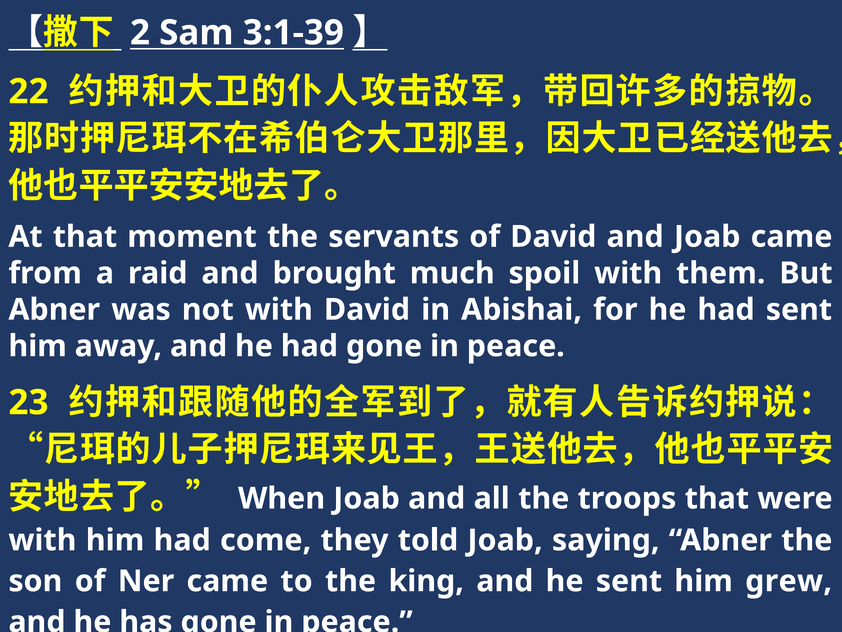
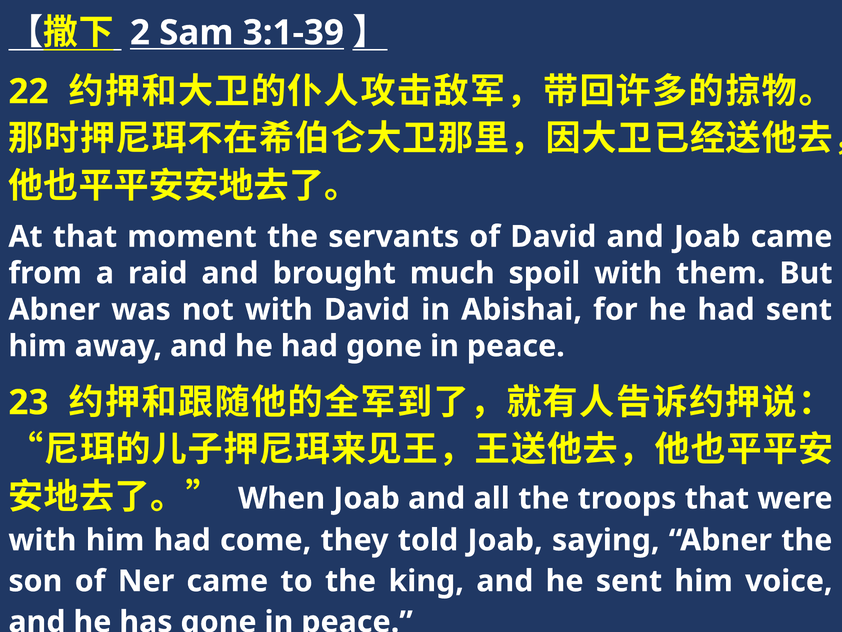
grew: grew -> voice
